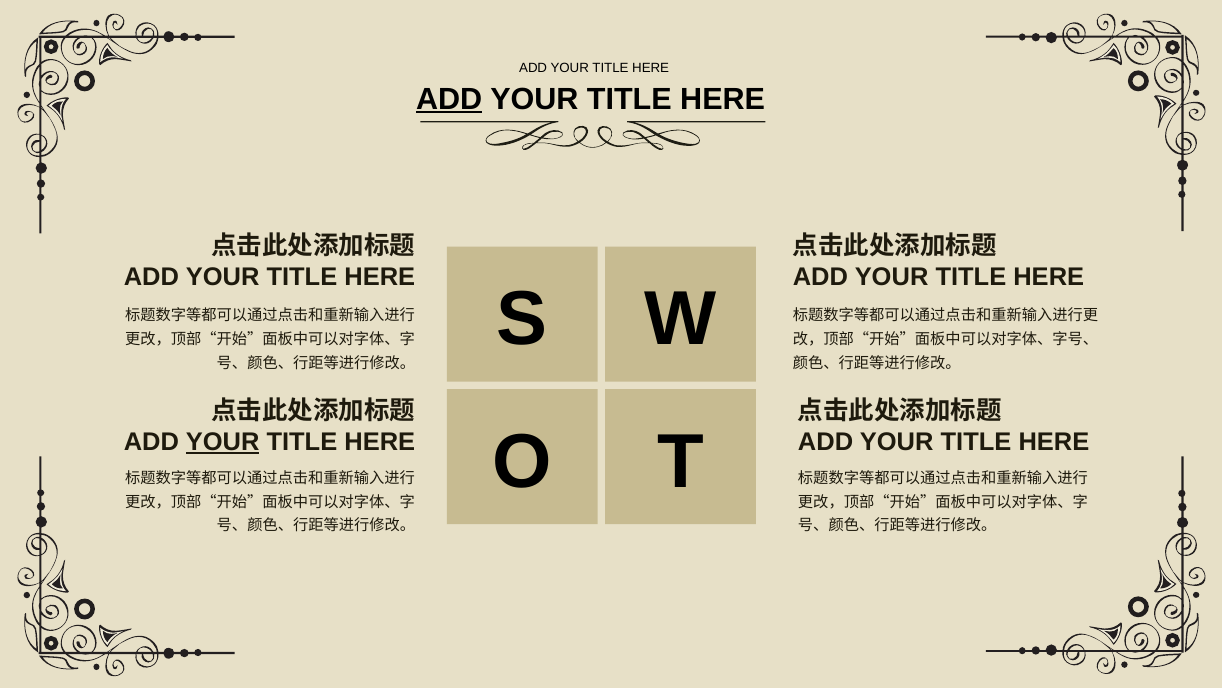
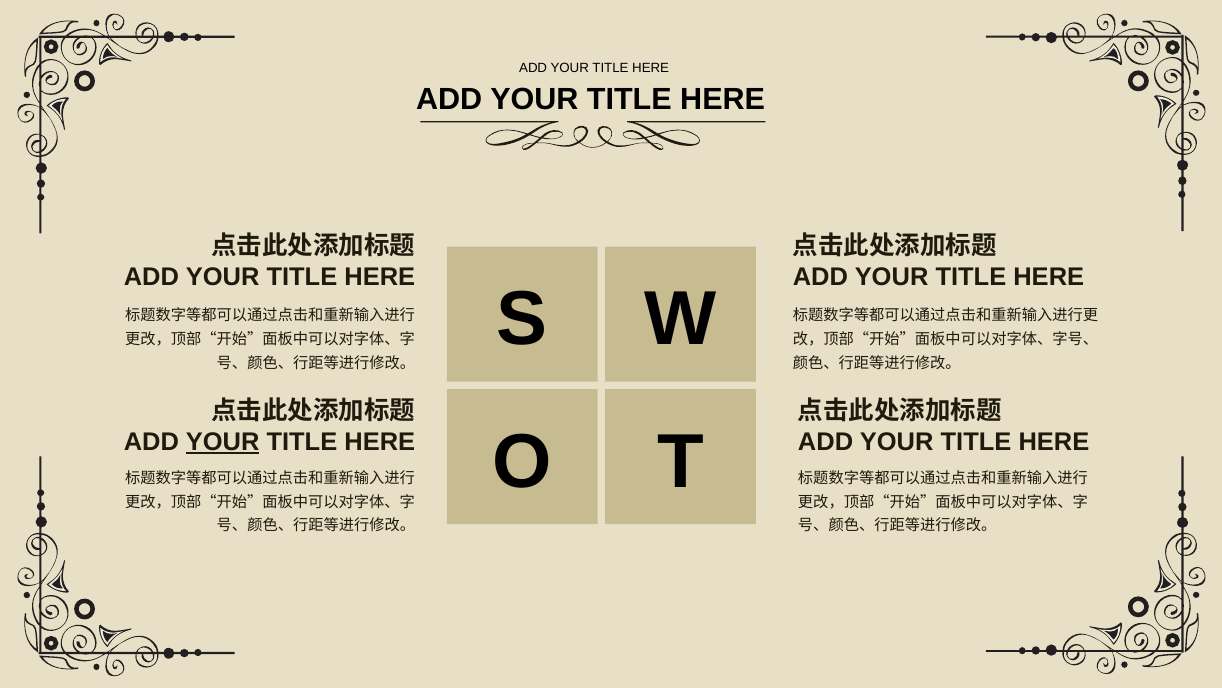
ADD at (449, 99) underline: present -> none
